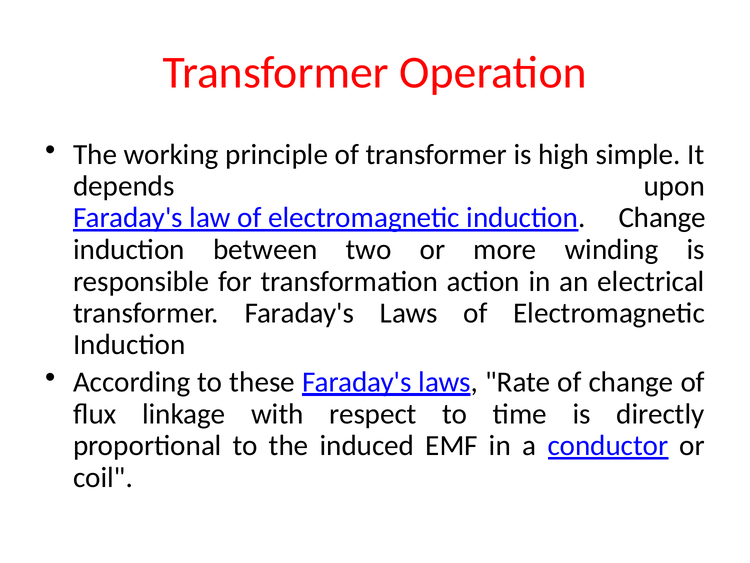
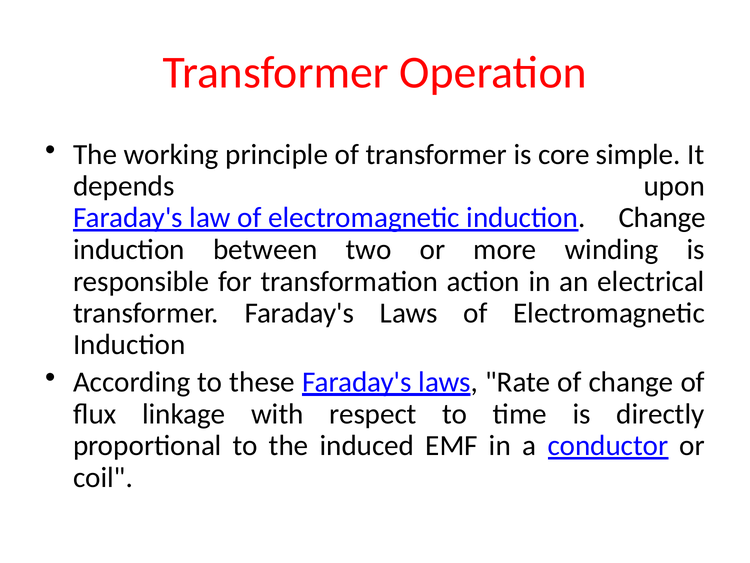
high: high -> core
